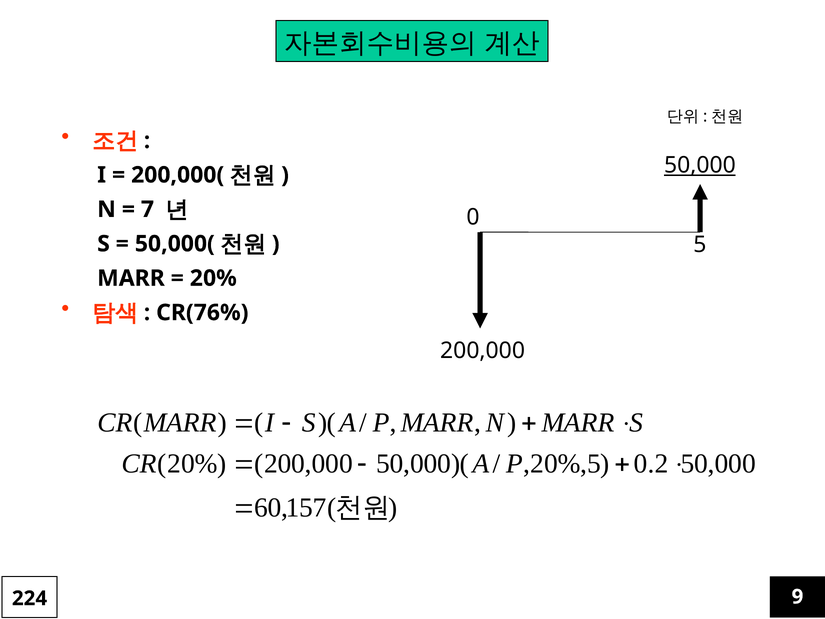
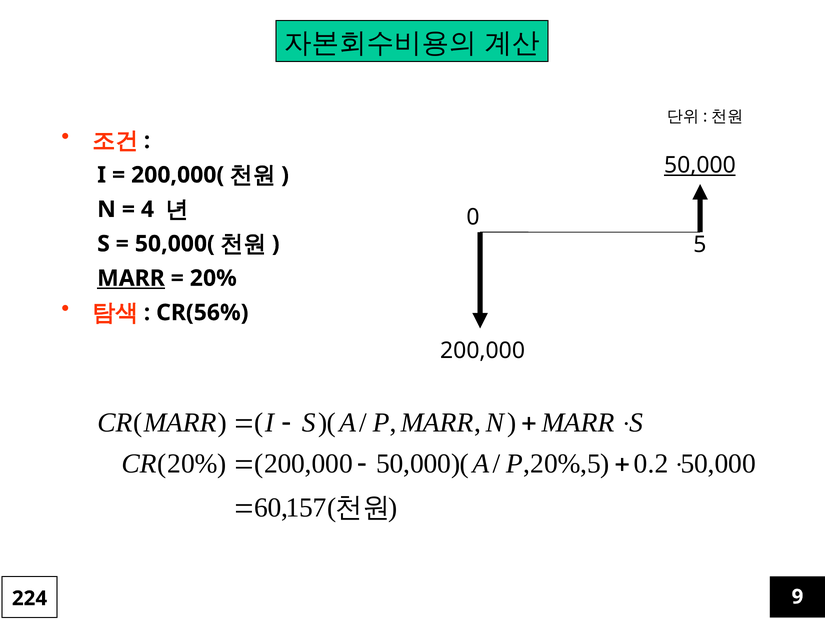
7: 7 -> 4
MARR at (131, 278) underline: none -> present
CR(76%: CR(76% -> CR(56%
